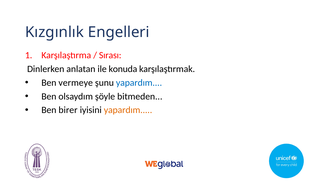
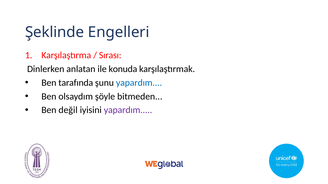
Kızgınlık: Kızgınlık -> Şeklinde
vermeye: vermeye -> tarafında
birer: birer -> değil
yapardım at (128, 110) colour: orange -> purple
